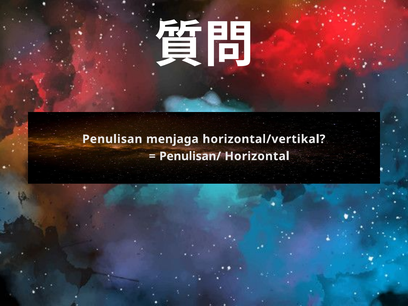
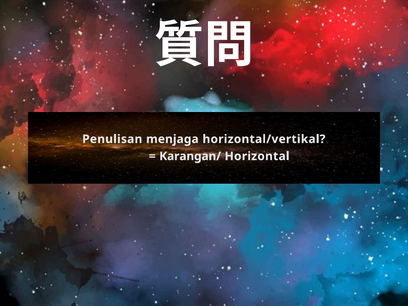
Penulisan/: Penulisan/ -> Karangan/
